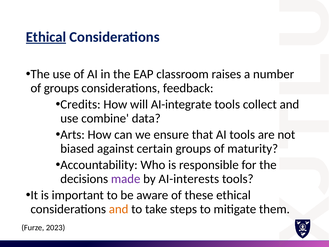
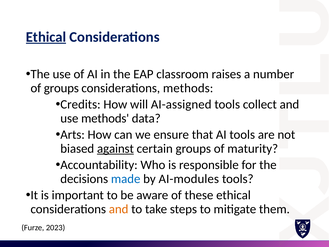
considerations feedback: feedback -> methods
AI-integrate: AI-integrate -> AI-assigned
use combine: combine -> methods
against underline: none -> present
made colour: purple -> blue
AI-interests: AI-interests -> AI-modules
